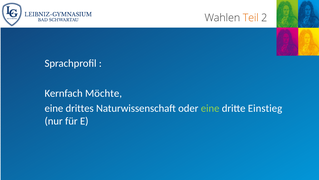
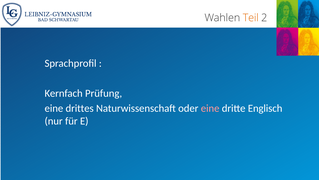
Möchte: Möchte -> Prüfung
eine at (210, 108) colour: light green -> pink
Einstieg: Einstieg -> Englisch
